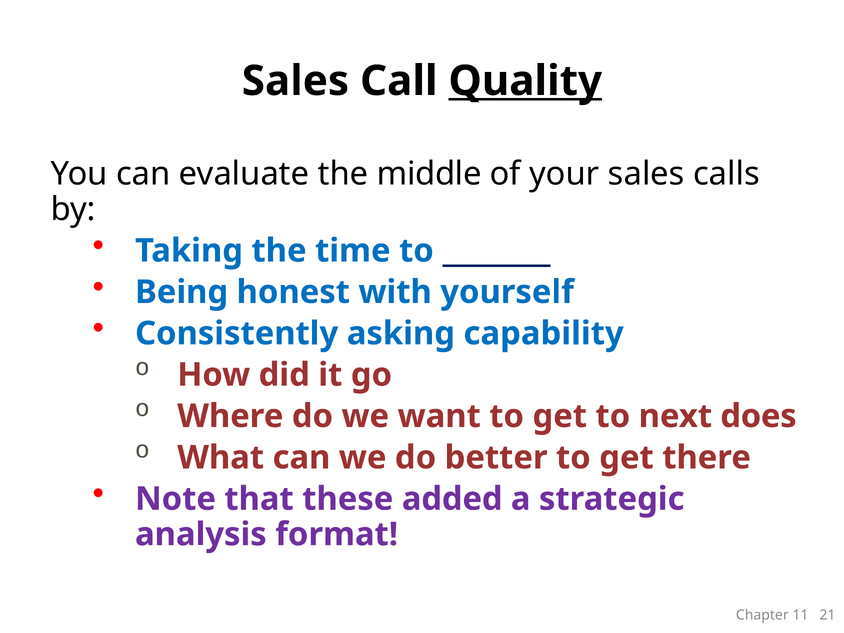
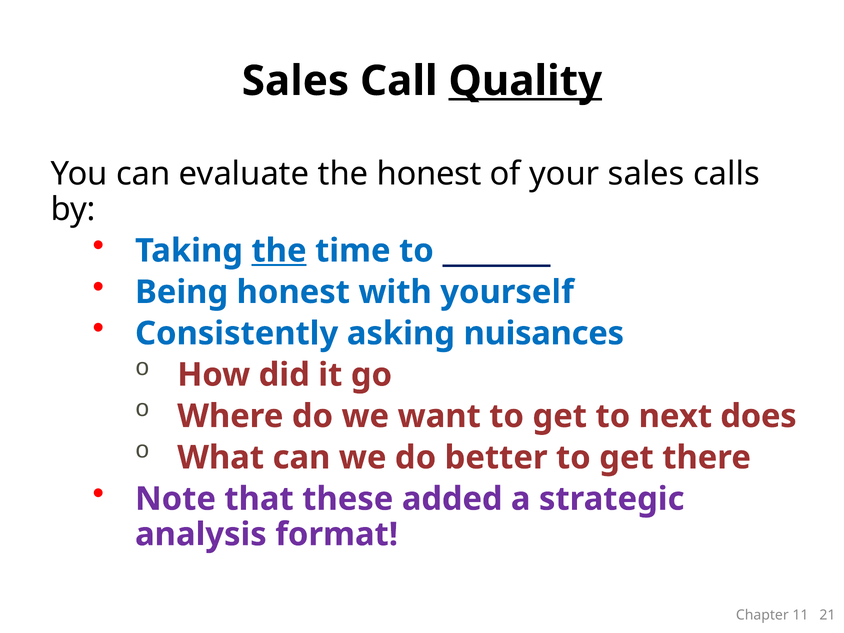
the middle: middle -> honest
the at (279, 251) underline: none -> present
capability: capability -> nuisances
